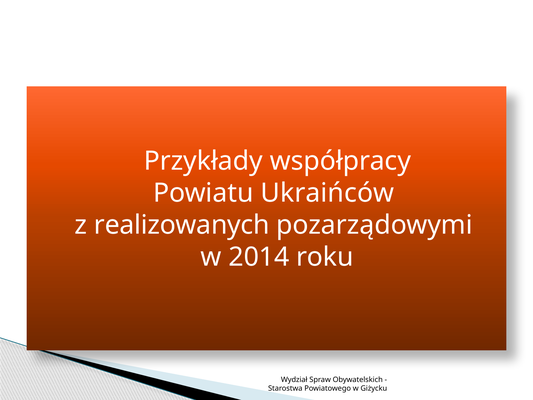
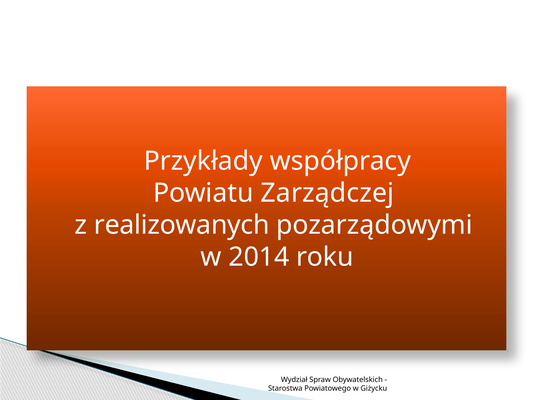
Ukraińców: Ukraińców -> Zarządczej
